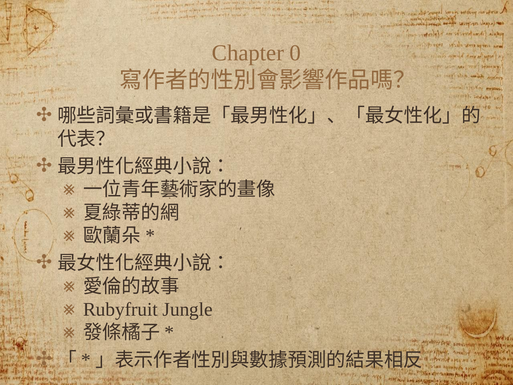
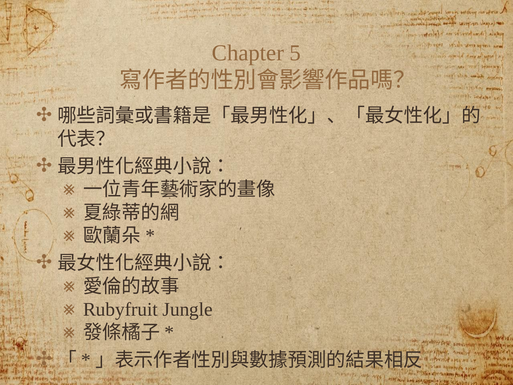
0: 0 -> 5
